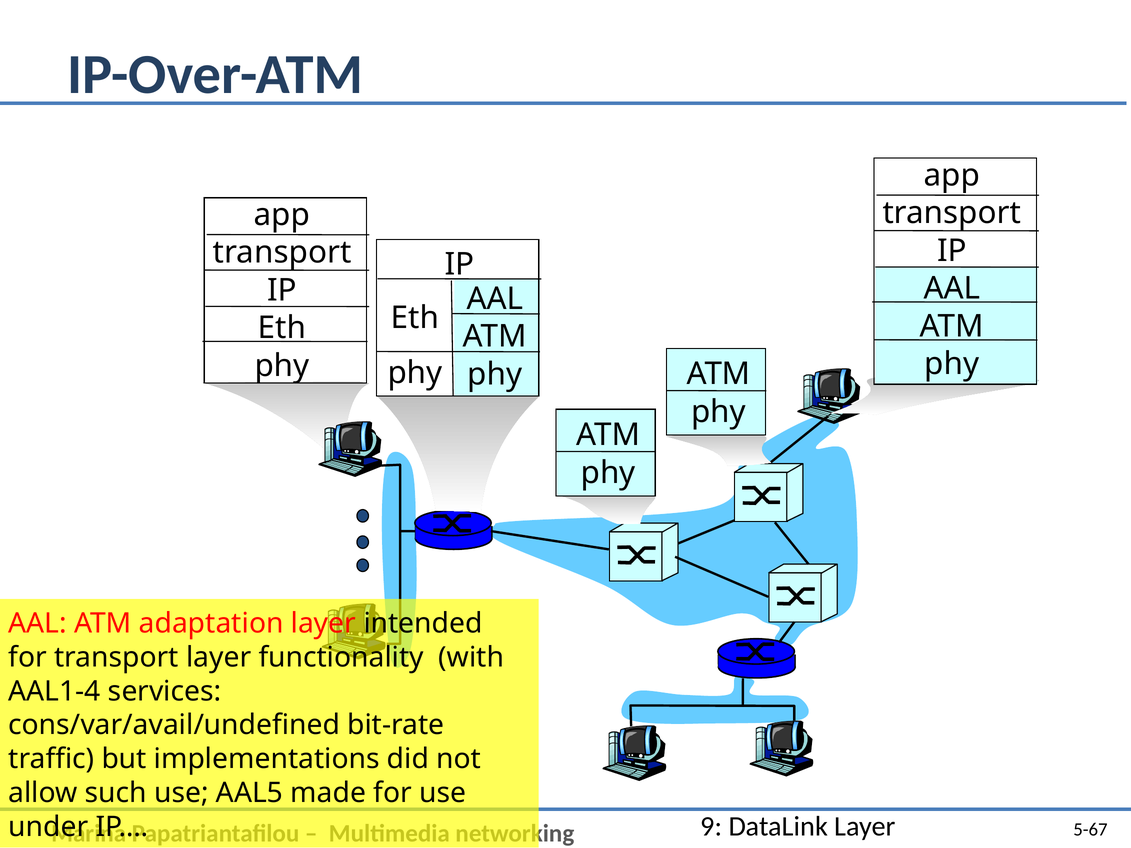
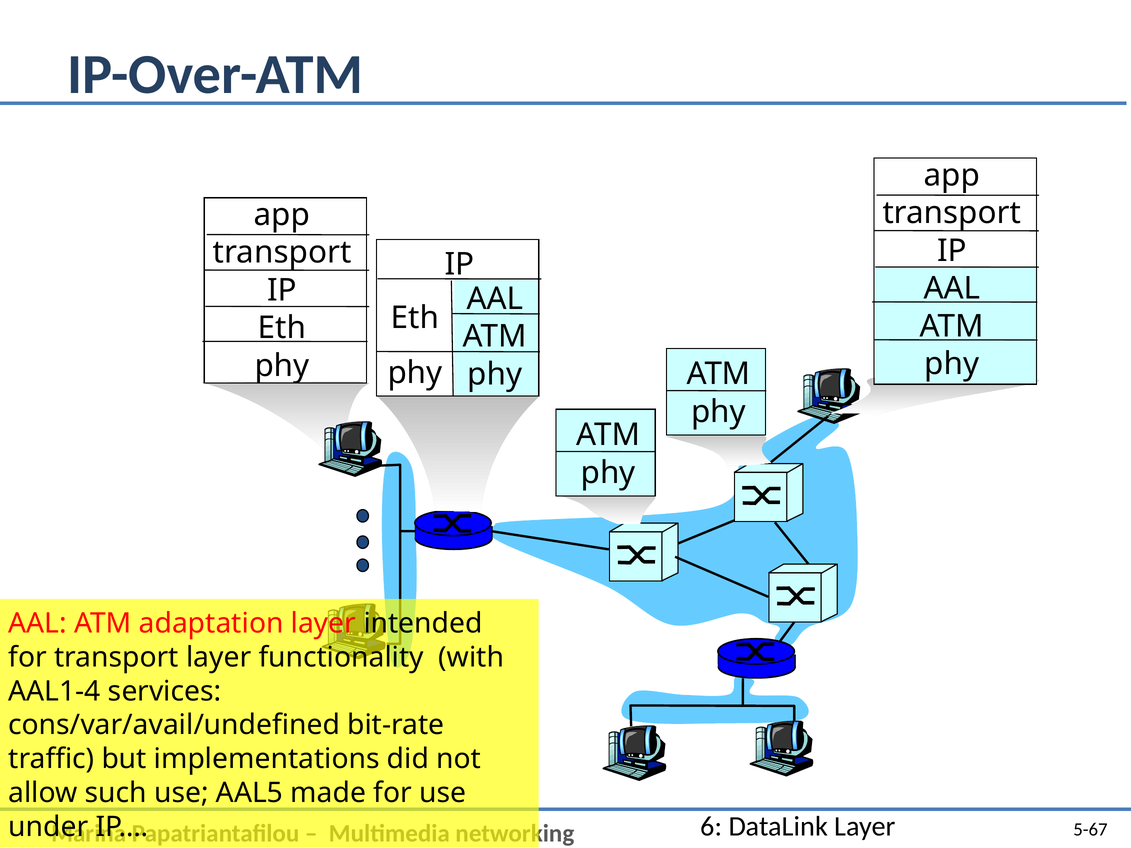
9: 9 -> 6
